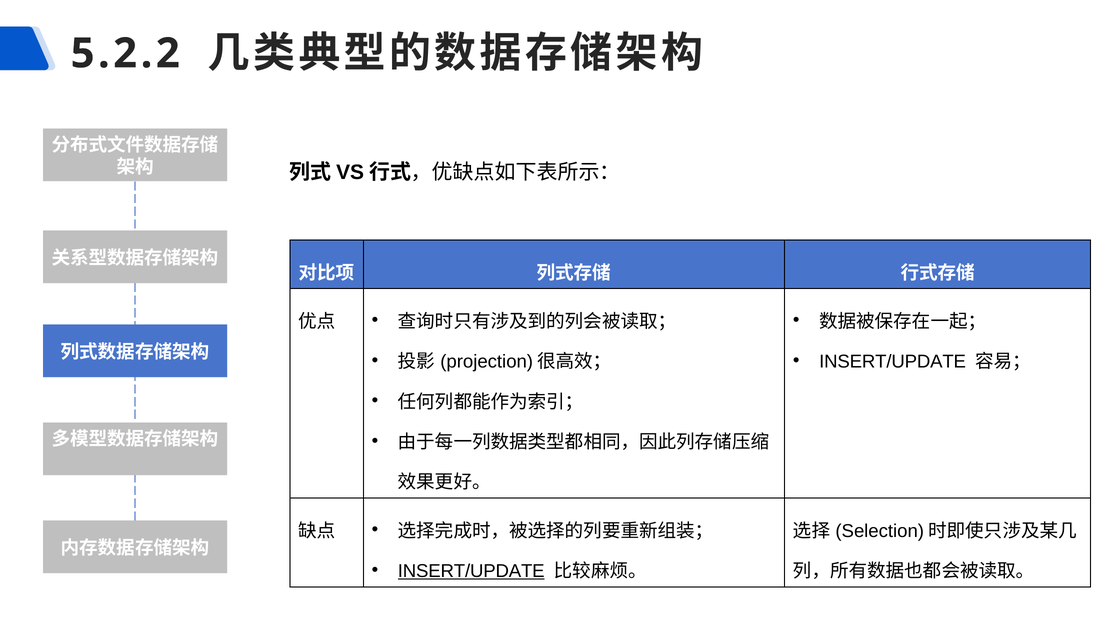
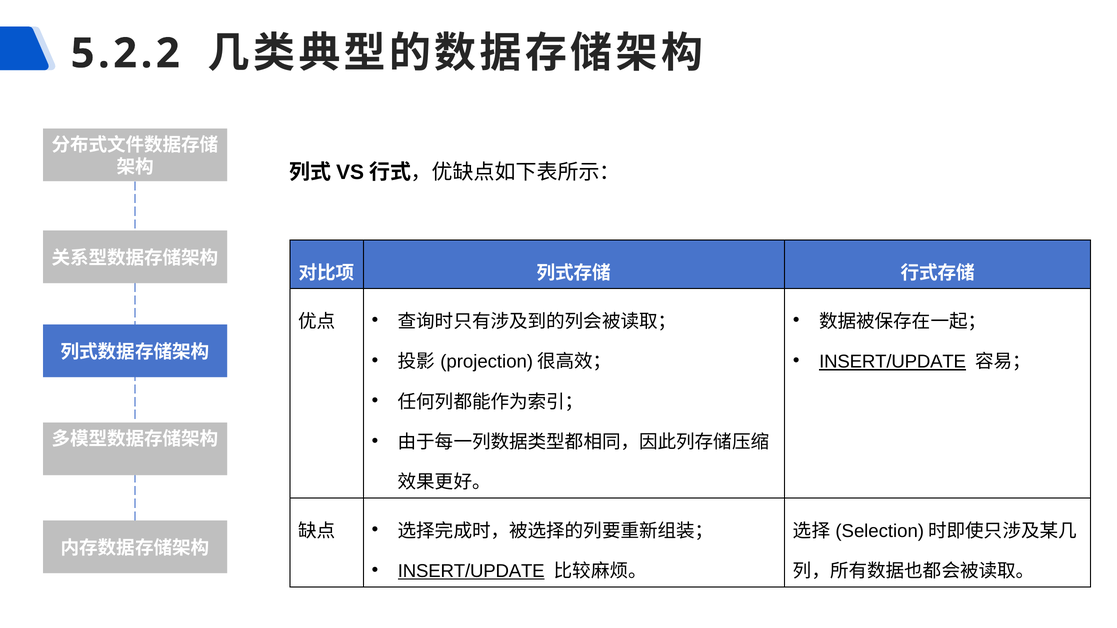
INSERT/UPDATE at (893, 362) underline: none -> present
